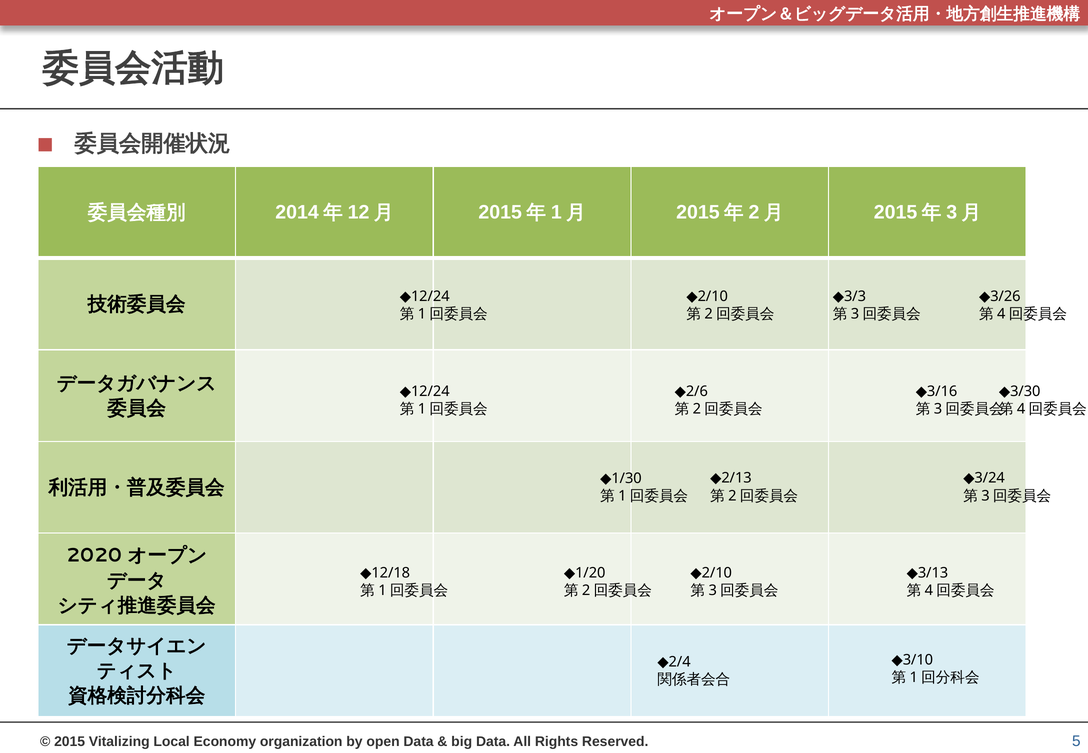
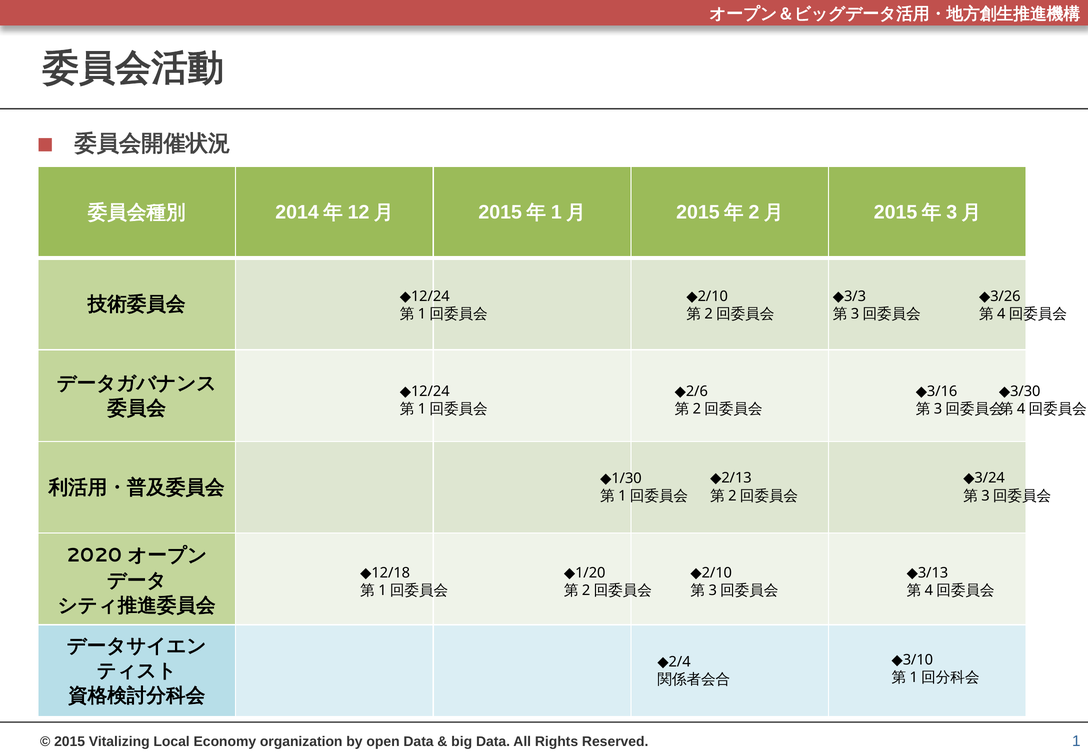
5: 5 -> 1
